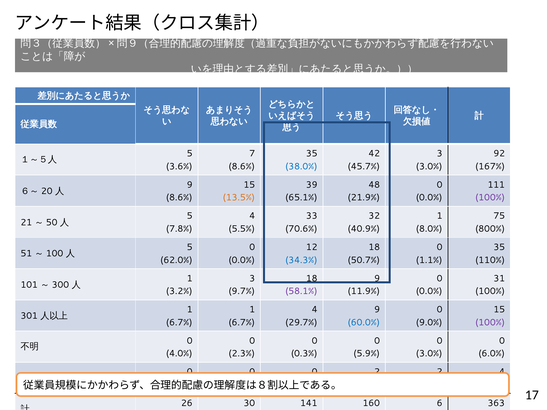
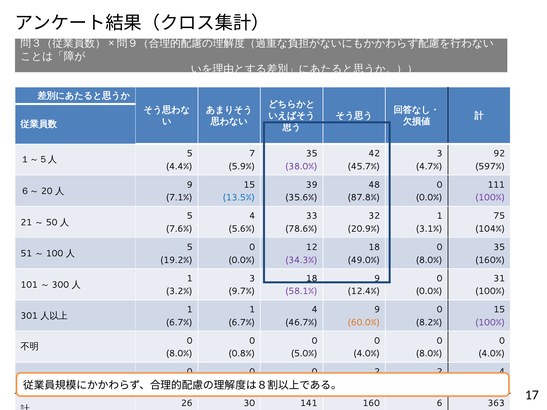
3.6%: 3.6% -> 4.4%
8.6% at (242, 167): 8.6% -> 5.9%
38.0% colour: blue -> purple
3.0% at (429, 167): 3.0% -> 4.7%
167%: 167% -> 597%
8.6% at (179, 198): 8.6% -> 7.1%
13.5% colour: orange -> blue
65.1%: 65.1% -> 35.6%
21.9%: 21.9% -> 87.8%
7.8%: 7.8% -> 7.6%
5.5%: 5.5% -> 5.6%
70.6%: 70.6% -> 78.6%
40.9%: 40.9% -> 20.9%
8.0%: 8.0% -> 3.1%
800%: 800% -> 104%
62.0%: 62.0% -> 19.2%
34.3% colour: blue -> purple
50.7%: 50.7% -> 49.0%
1.1% at (429, 260): 1.1% -> 8.0%
110%: 110% -> 160%
11.9%: 11.9% -> 12.4%
29.7%: 29.7% -> 46.7%
60.0% colour: blue -> orange
9.0%: 9.0% -> 8.2%
4.0% at (179, 354): 4.0% -> 8.0%
2.3%: 2.3% -> 0.8%
0.3%: 0.3% -> 5.0%
5.9% at (367, 354): 5.9% -> 4.0%
3.0% at (429, 354): 3.0% -> 8.0%
6.0% at (492, 354): 6.0% -> 4.0%
